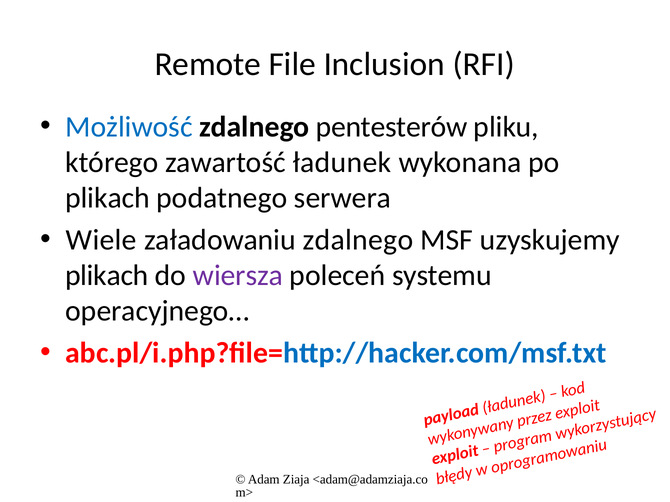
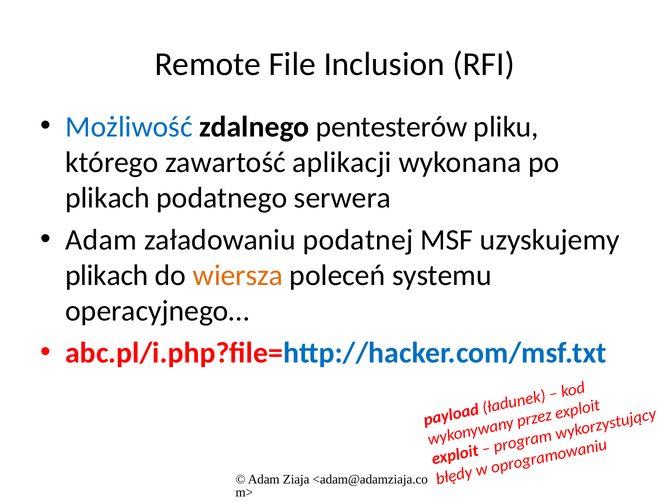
zawartość ładunek: ładunek -> aplikacji
Wiele at (101, 240): Wiele -> Adam
załadowaniu zdalnego: zdalnego -> podatnej
wiersza colour: purple -> orange
